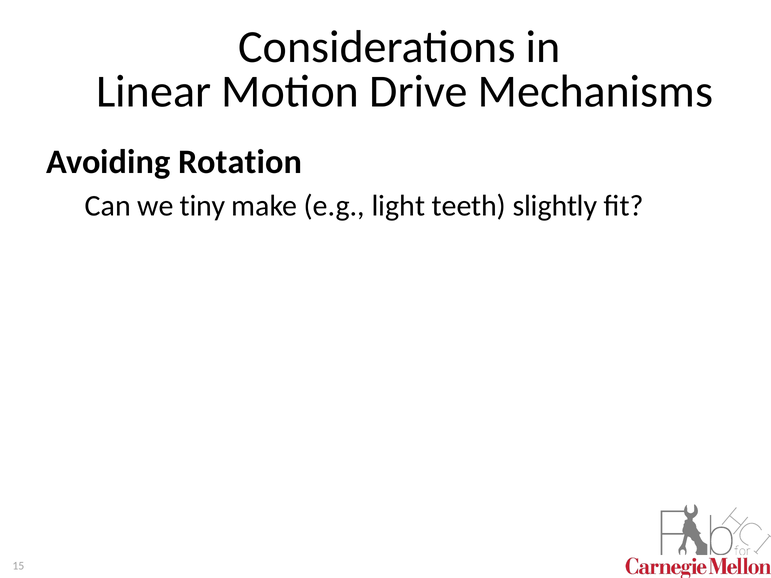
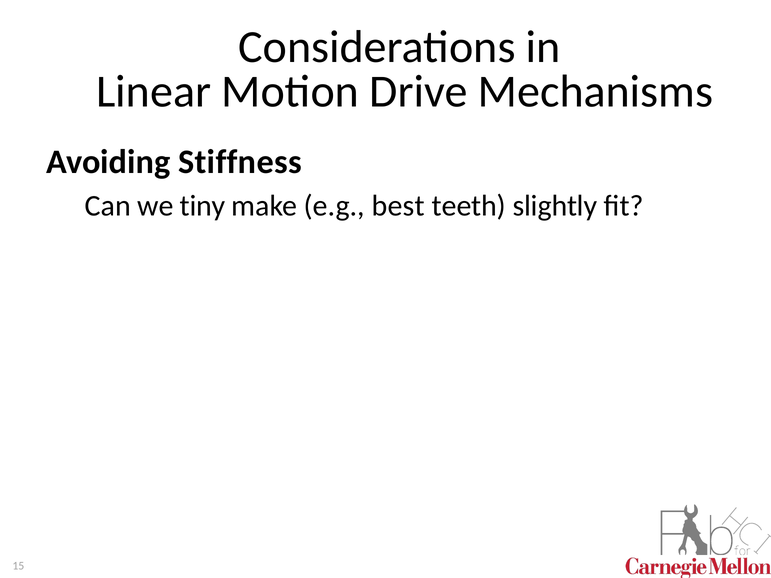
Rotation: Rotation -> Stiffness
light: light -> best
